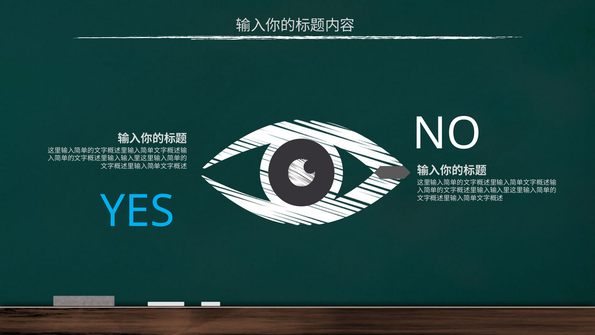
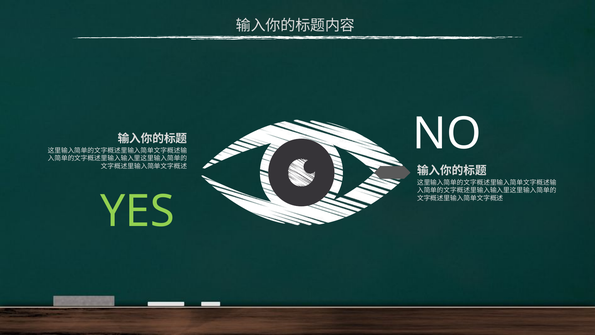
YES colour: light blue -> light green
